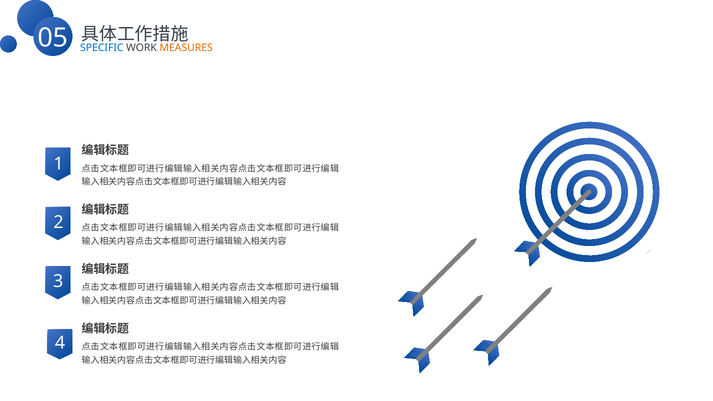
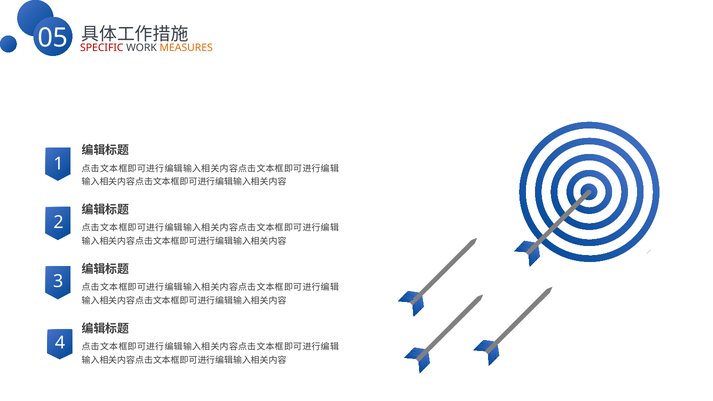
SPECIFIC colour: blue -> red
